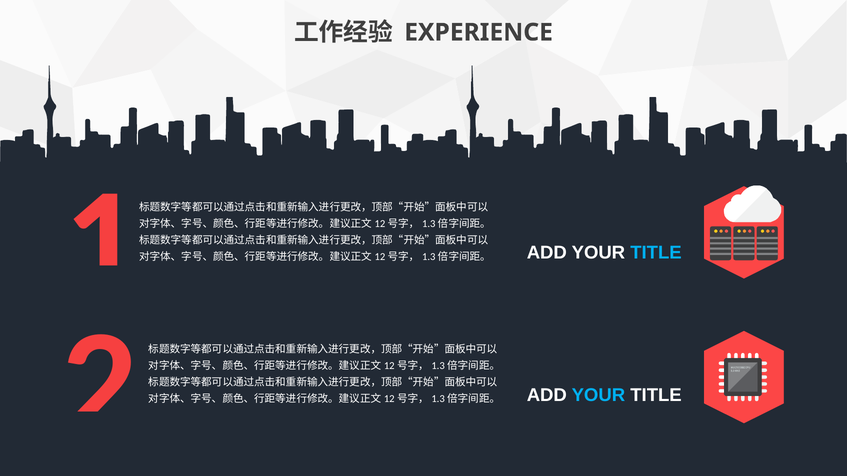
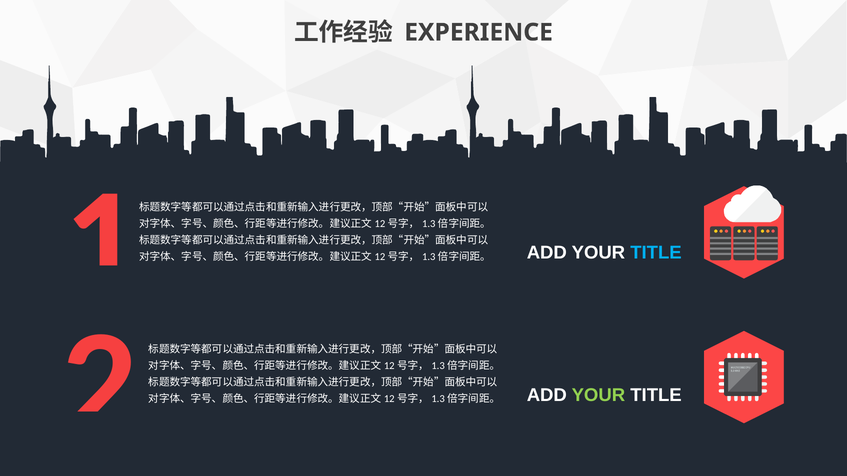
YOUR at (598, 396) colour: light blue -> light green
